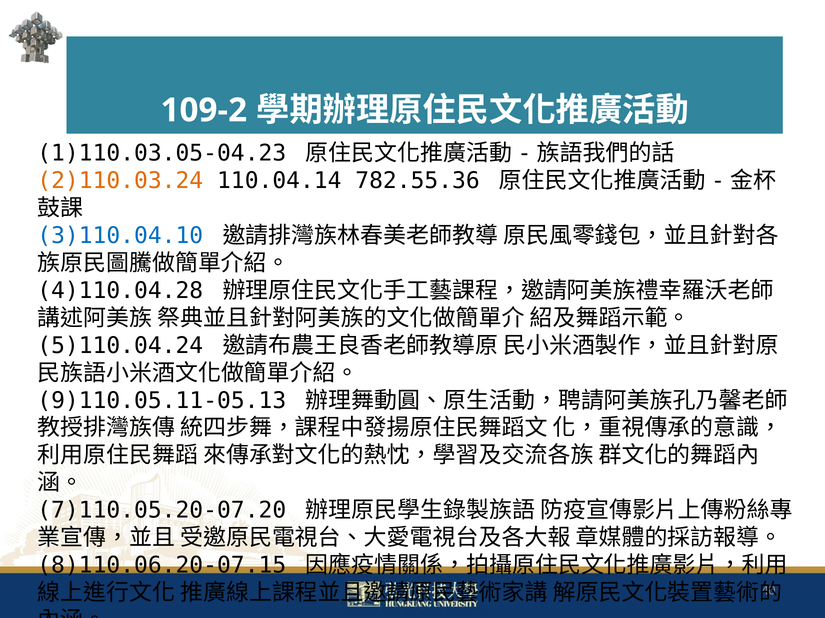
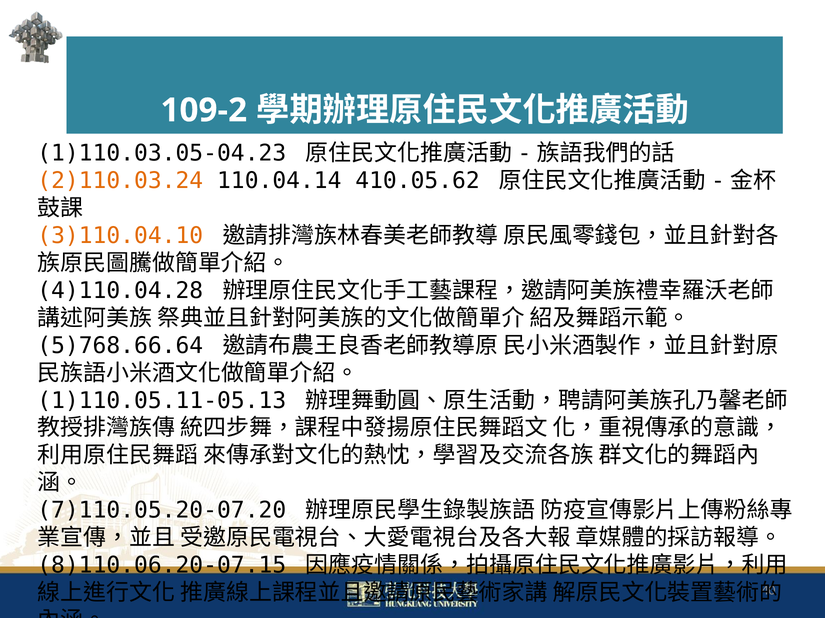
782.55.36: 782.55.36 -> 410.05.62
3)110.04.10 colour: blue -> orange
5)110.04.24: 5)110.04.24 -> 5)768.66.64
9)110.05.11-05.13: 9)110.05.11-05.13 -> 1)110.05.11-05.13
